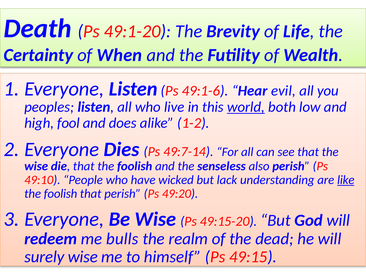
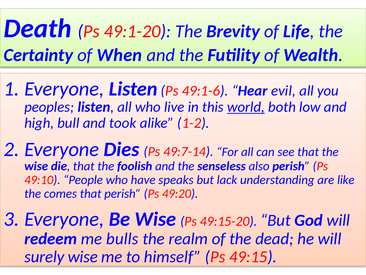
fool: fool -> bull
does: does -> took
wicked: wicked -> speaks
like underline: present -> none
foolish at (61, 193): foolish -> comes
